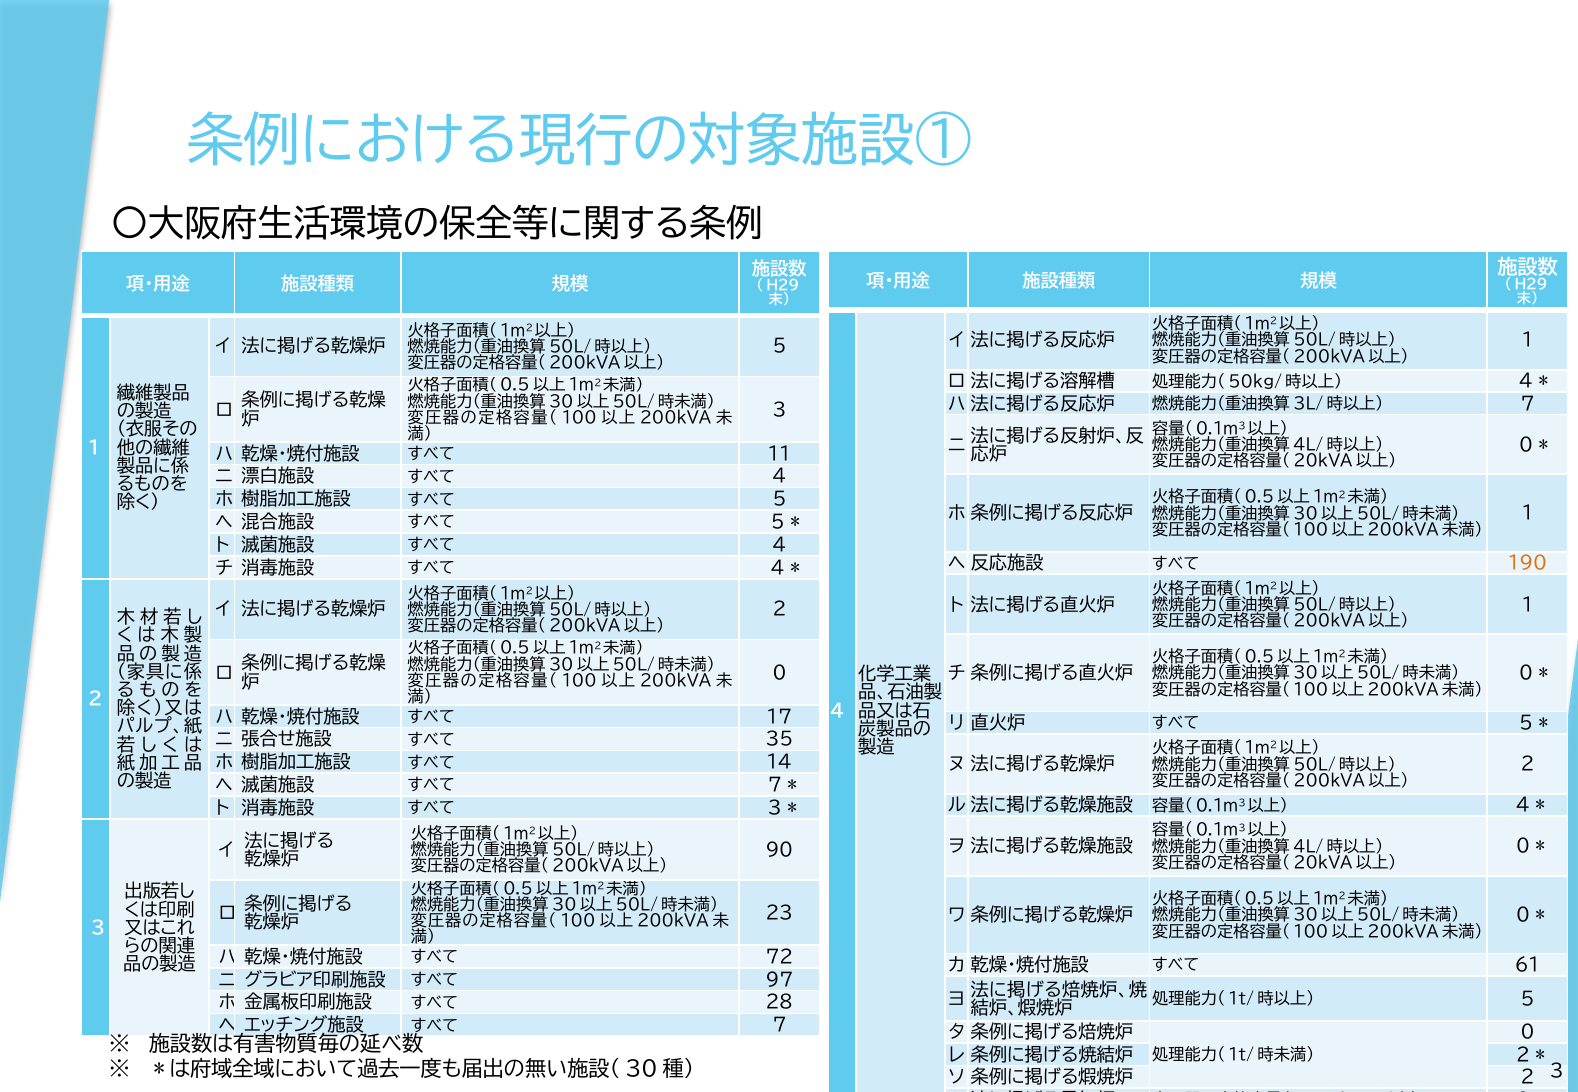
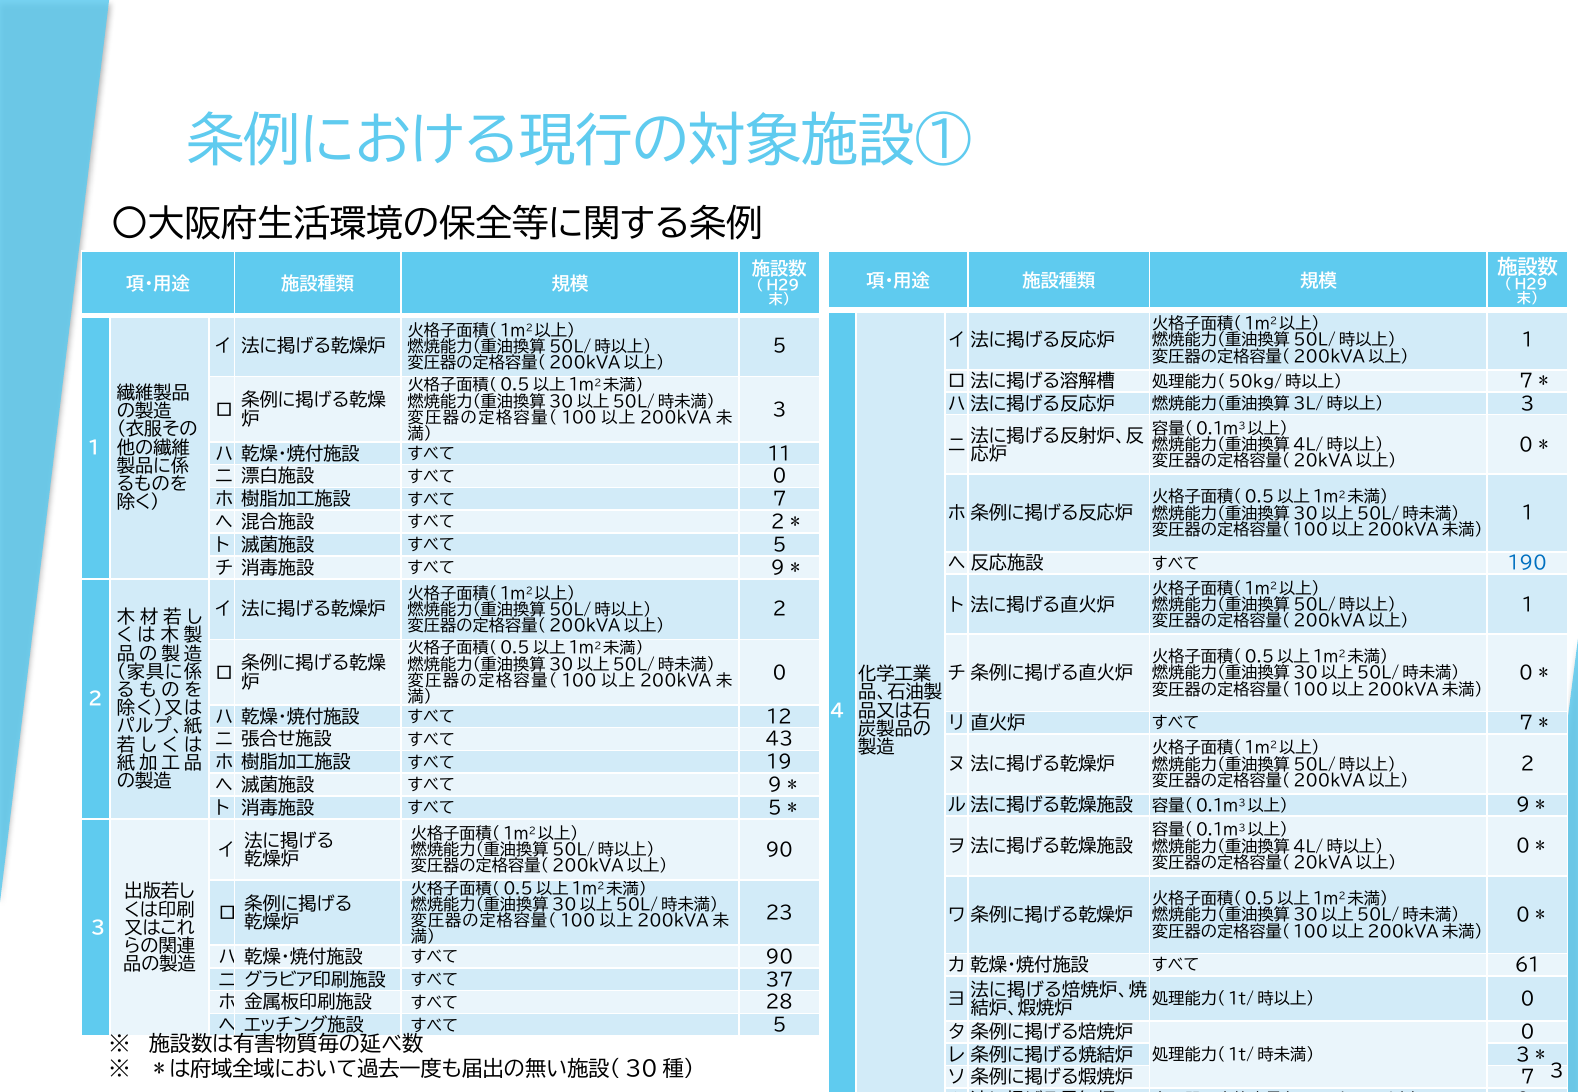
4 at (1526, 382): 4 -> 7
7 at (1528, 404): 7 -> 3
4 at (779, 477): 4 -> 0
5 at (779, 500): 5 -> 7
5 at (778, 523): 5 -> 2
4 at (779, 546): 4 -> 5
190 colour: orange -> blue
4 at (778, 568): 4 -> 9
17: 17 -> 12
5 at (1526, 724): 5 -> 7
35: 35 -> 43
14: 14 -> 19
7 at (775, 786): 7 -> 9
4 at (1523, 806): 4 -> 9
3 at (775, 809): 3 -> 5
72 at (779, 958): 72 -> 90
97: 97 -> 37
5 at (1528, 1000): 5 -> 0
7 at (779, 1026): 7 -> 5
2 at (1523, 1056): 2 -> 3
2 at (1528, 1078): 2 -> 7
